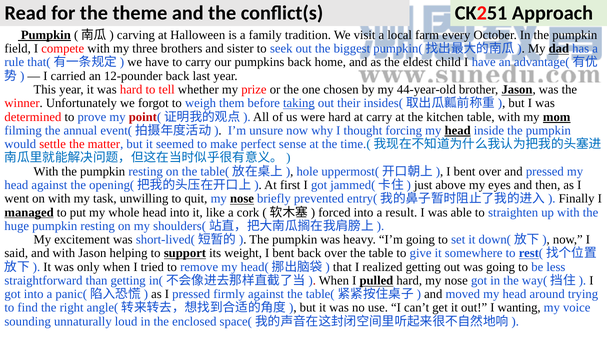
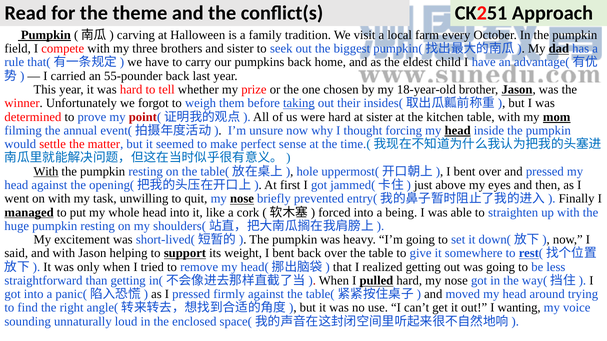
12-pounder: 12-pounder -> 55-pounder
44-year-old: 44-year-old -> 18-year-old
at carry: carry -> sister
With at (46, 172) underline: none -> present
result: result -> being
